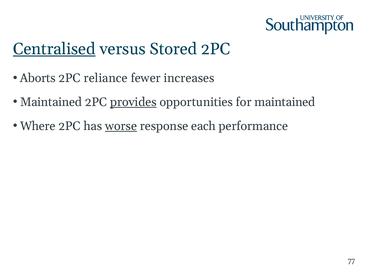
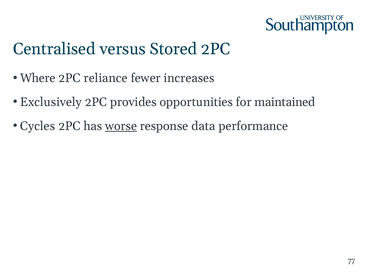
Centralised underline: present -> none
Aborts: Aborts -> Where
Maintained at (51, 102): Maintained -> Exclusively
provides underline: present -> none
Where: Where -> Cycles
each: each -> data
